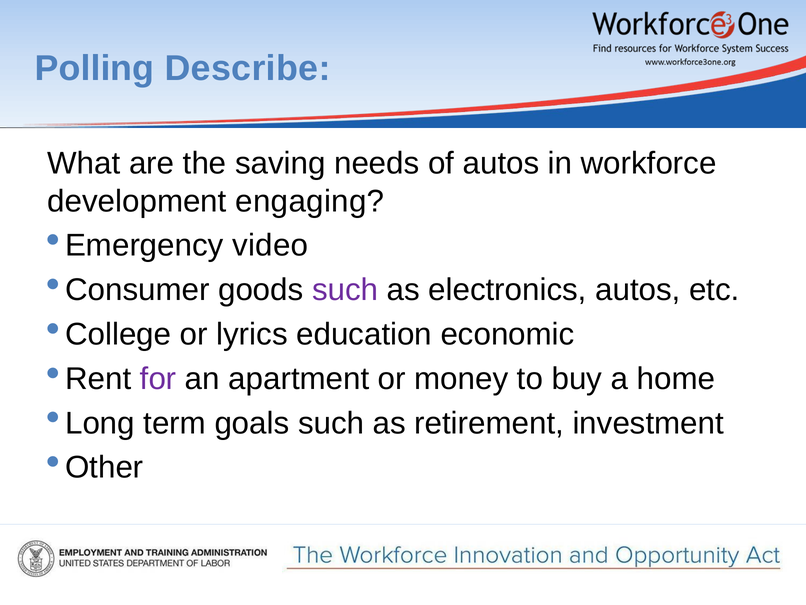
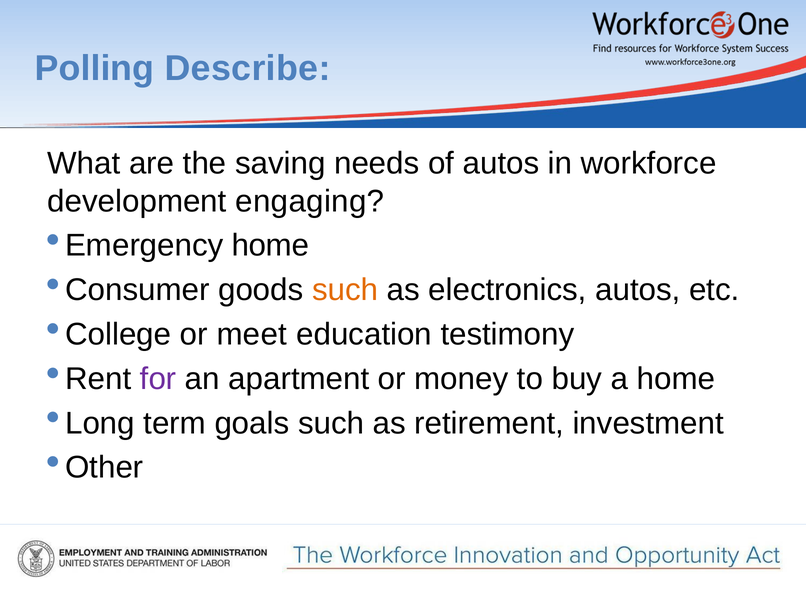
video at (270, 245): video -> home
such at (345, 290) colour: purple -> orange
lyrics: lyrics -> meet
economic: economic -> testimony
